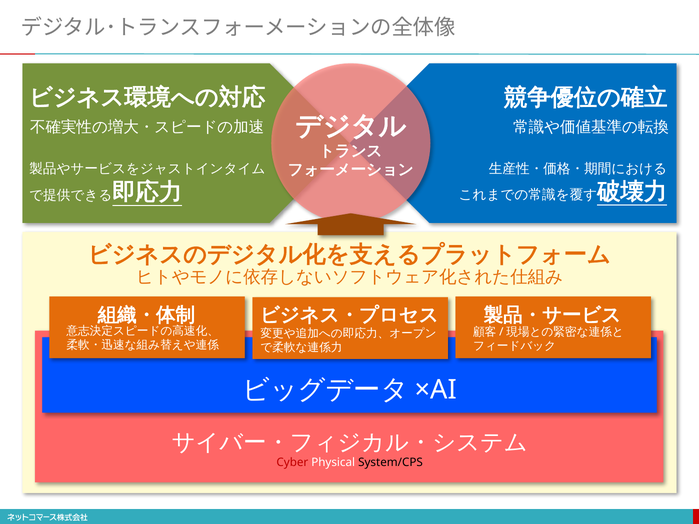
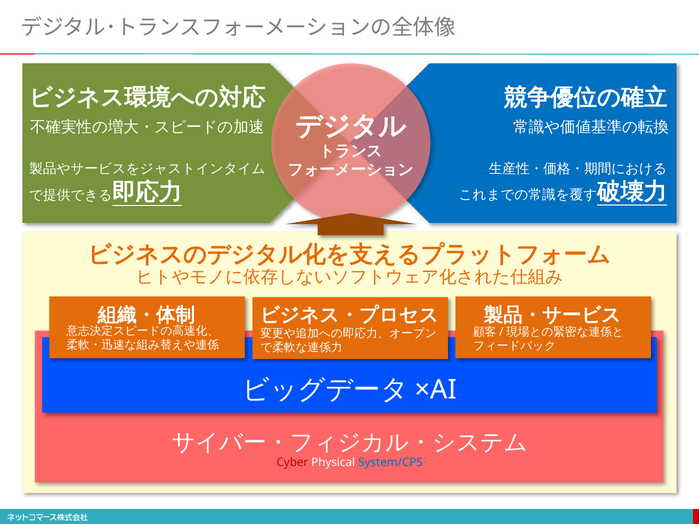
System/CPS colour: black -> blue
